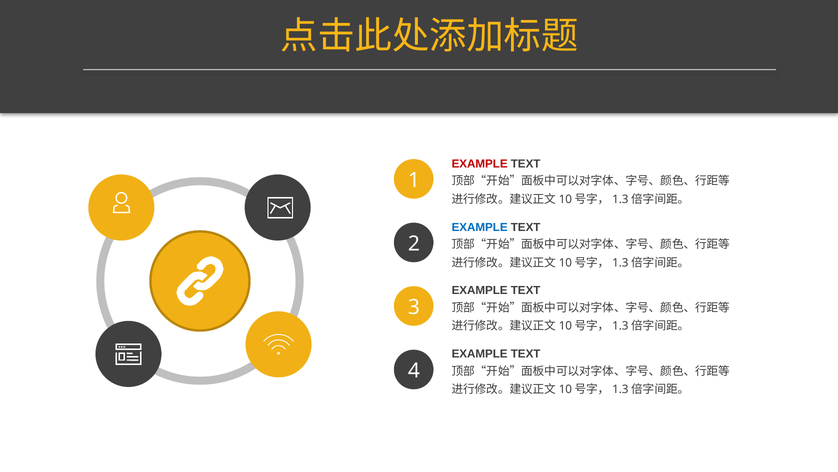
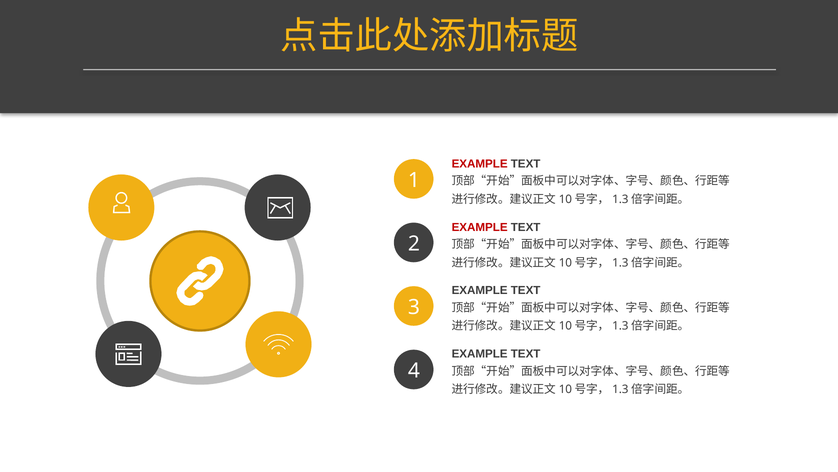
EXAMPLE at (480, 227) colour: blue -> red
